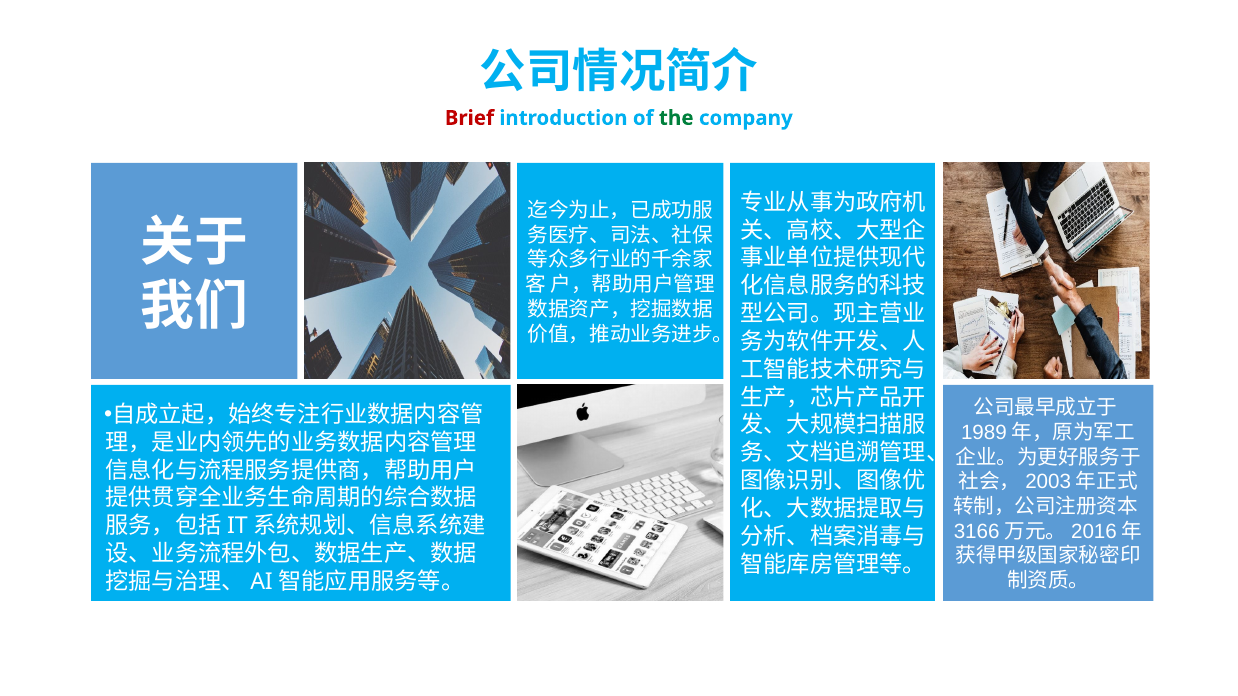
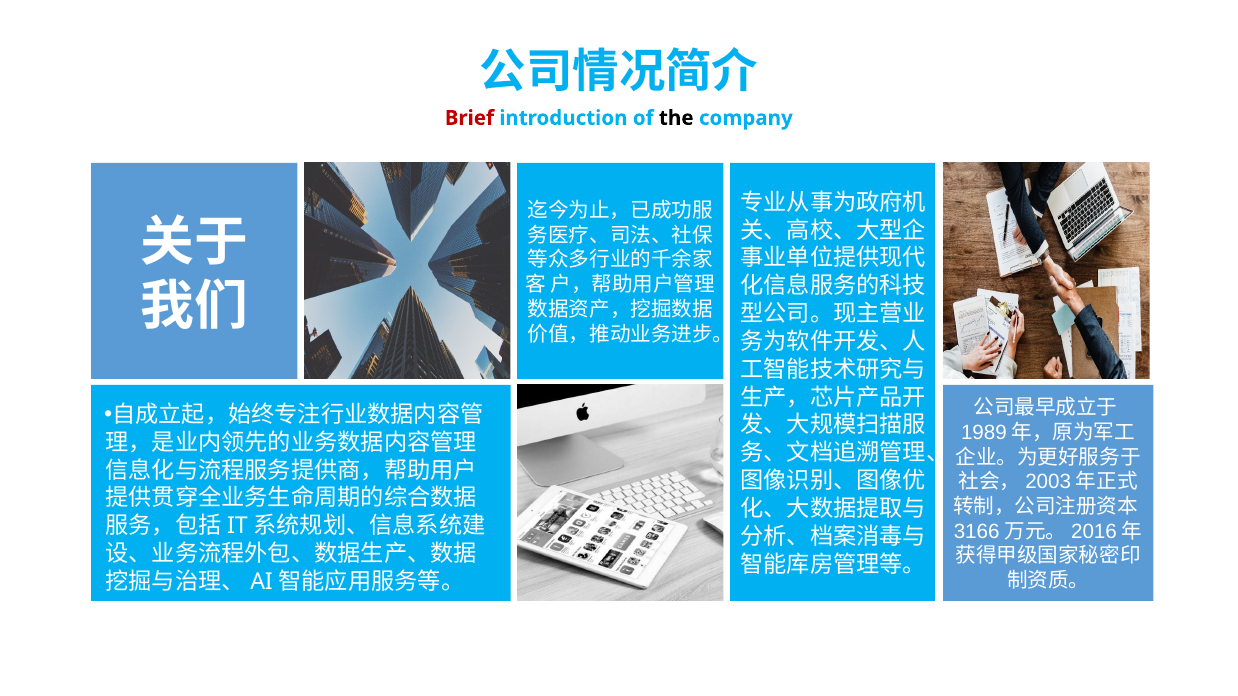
the colour: green -> black
